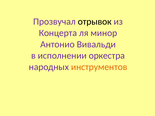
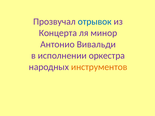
отрывок colour: black -> blue
